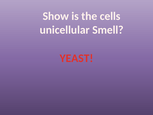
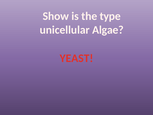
cells: cells -> type
Smell: Smell -> Algae
